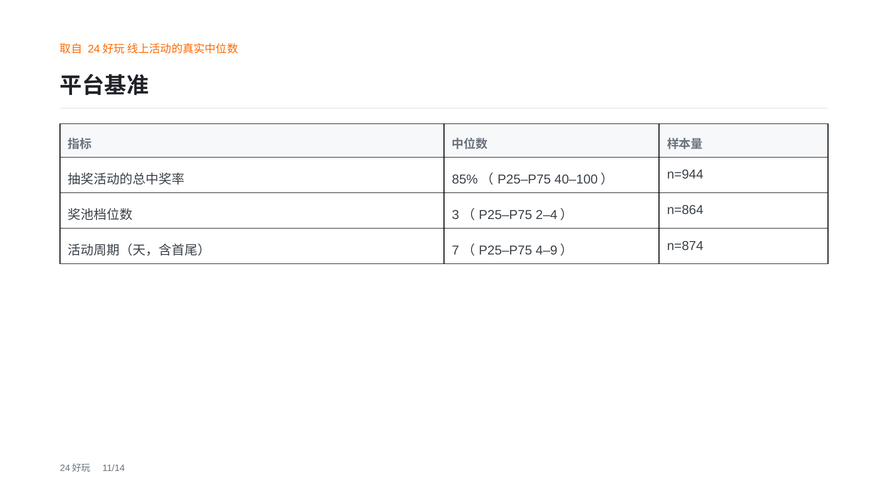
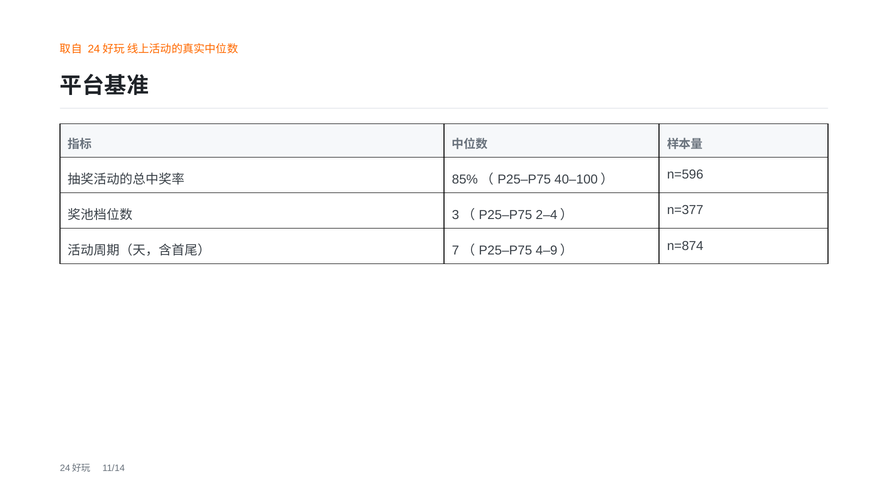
n=944: n=944 -> n=596
n=864: n=864 -> n=377
